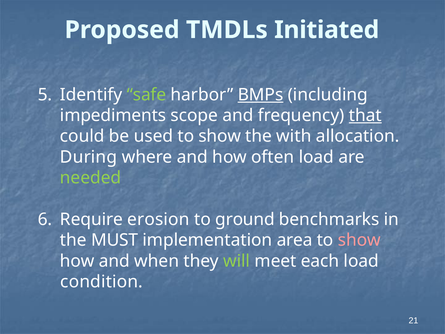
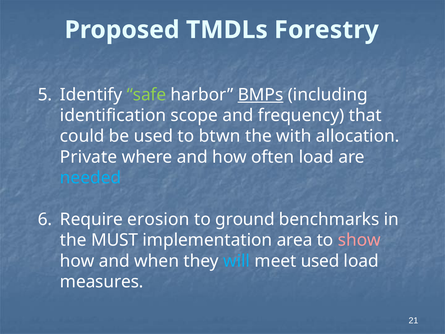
Initiated: Initiated -> Forestry
impediments: impediments -> identification
that underline: present -> none
used to show: show -> btwn
During: During -> Private
needed colour: light green -> light blue
will colour: light green -> light blue
meet each: each -> used
condition: condition -> measures
